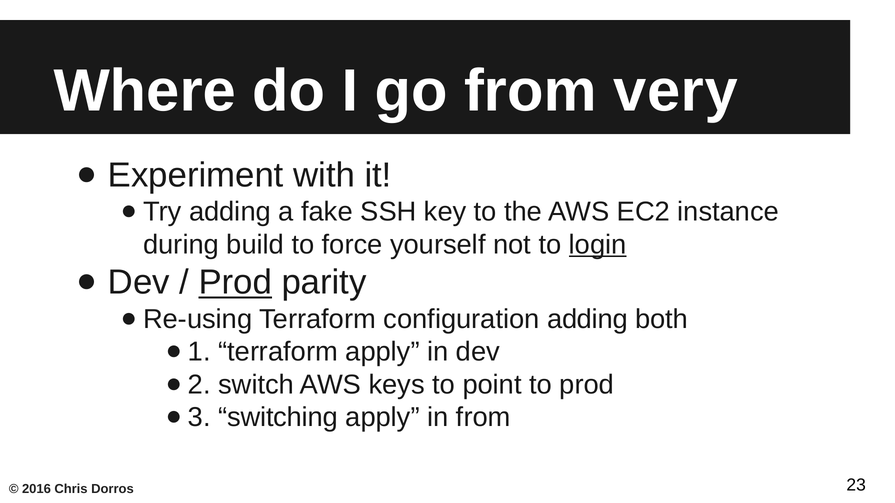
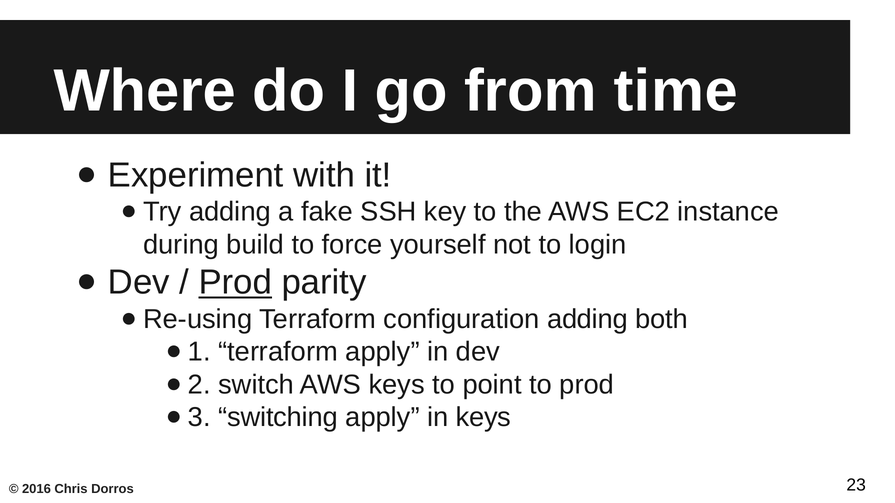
very: very -> time
login underline: present -> none
in from: from -> keys
